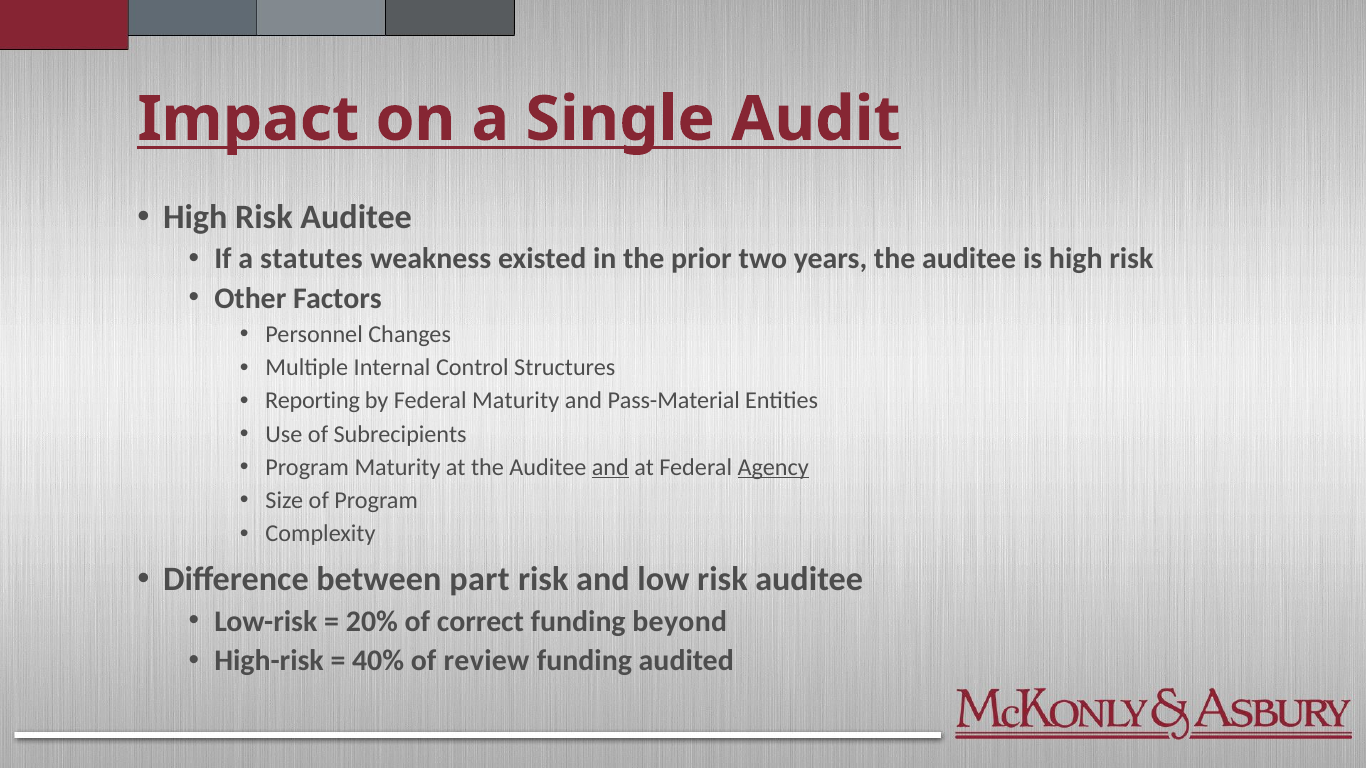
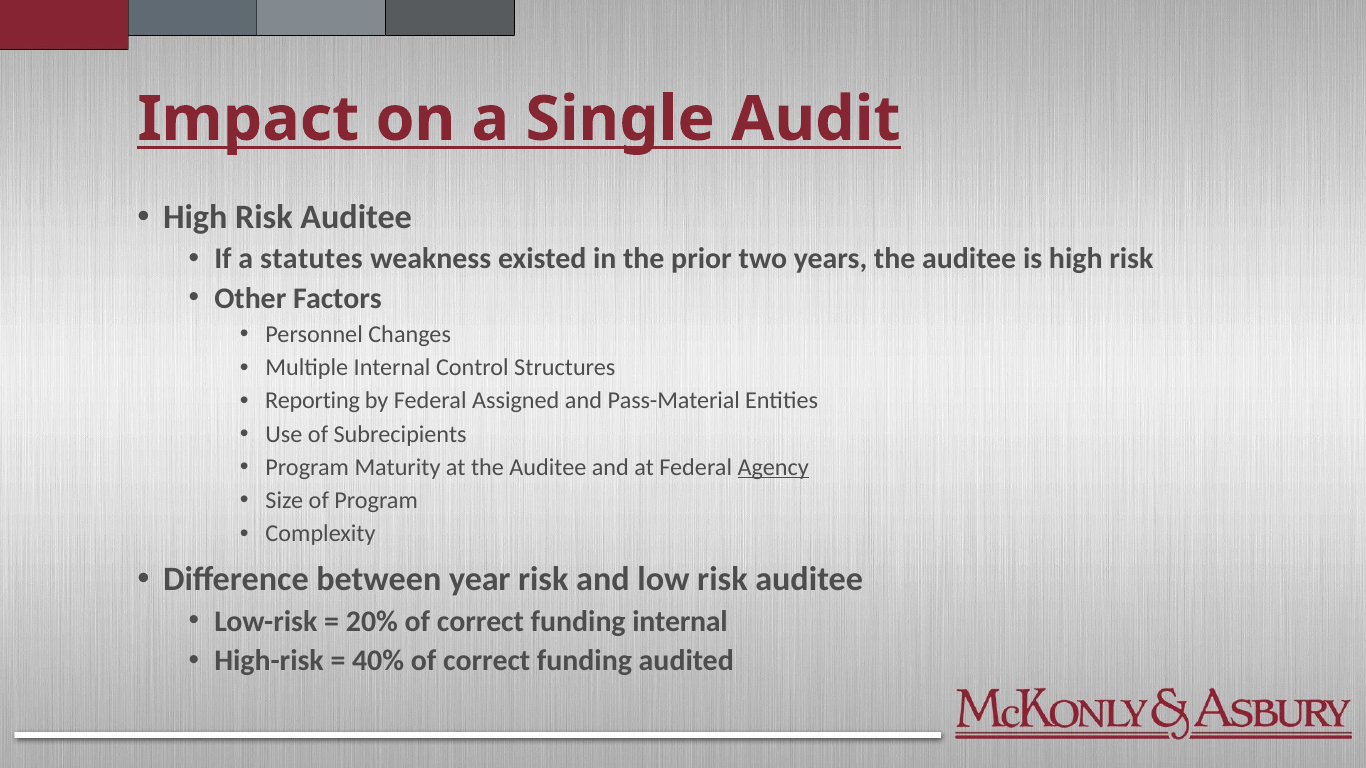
Federal Maturity: Maturity -> Assigned
and at (610, 468) underline: present -> none
part: part -> year
funding beyond: beyond -> internal
40% of review: review -> correct
